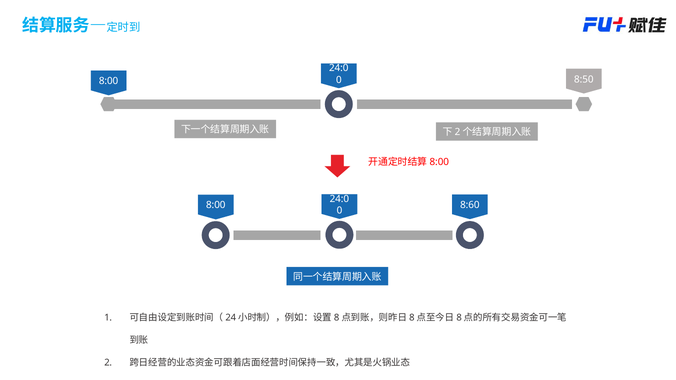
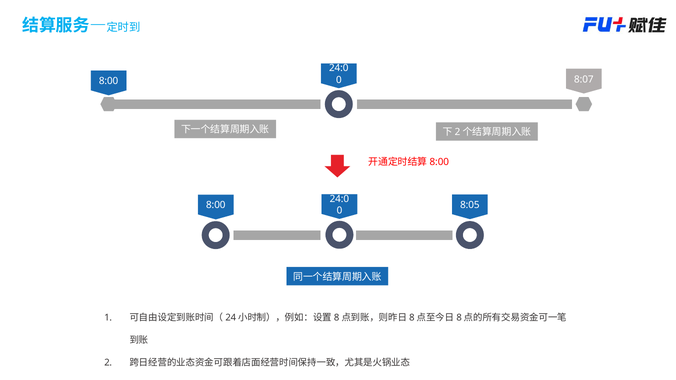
8:50: 8:50 -> 8:07
8:60: 8:60 -> 8:05
